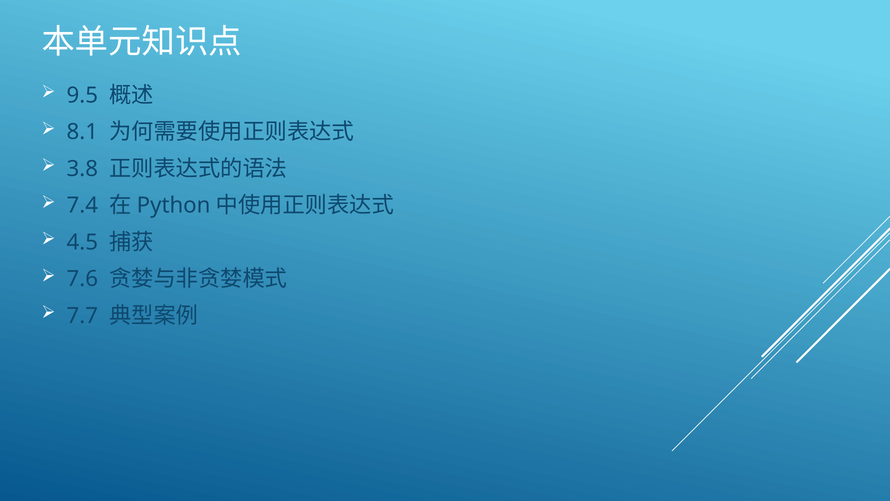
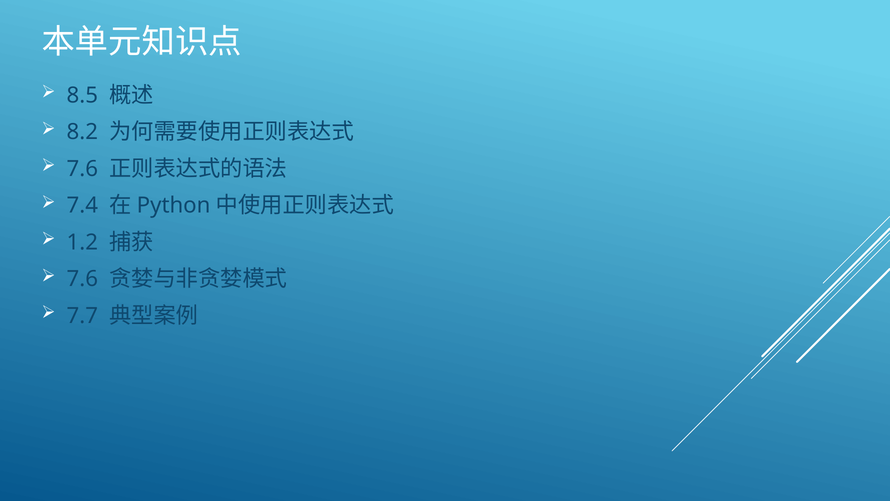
9.5: 9.5 -> 8.5
8.1: 8.1 -> 8.2
3.8 at (82, 169): 3.8 -> 7.6
4.5: 4.5 -> 1.2
